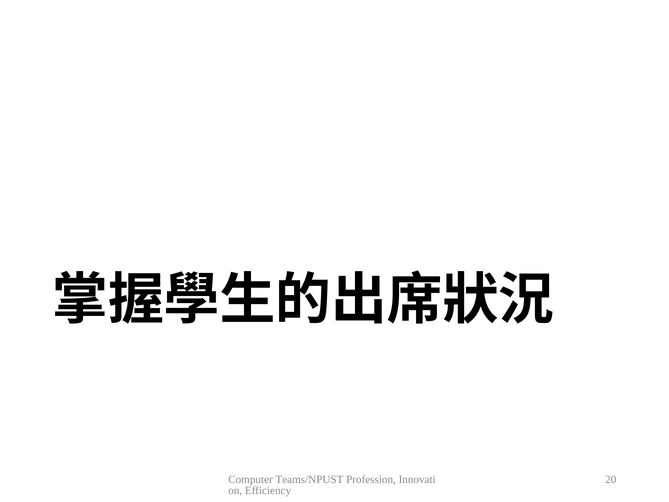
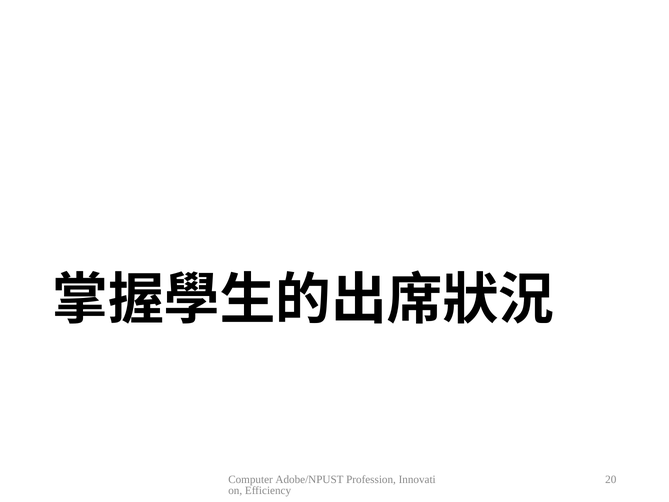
Teams/NPUST: Teams/NPUST -> Adobe/NPUST
